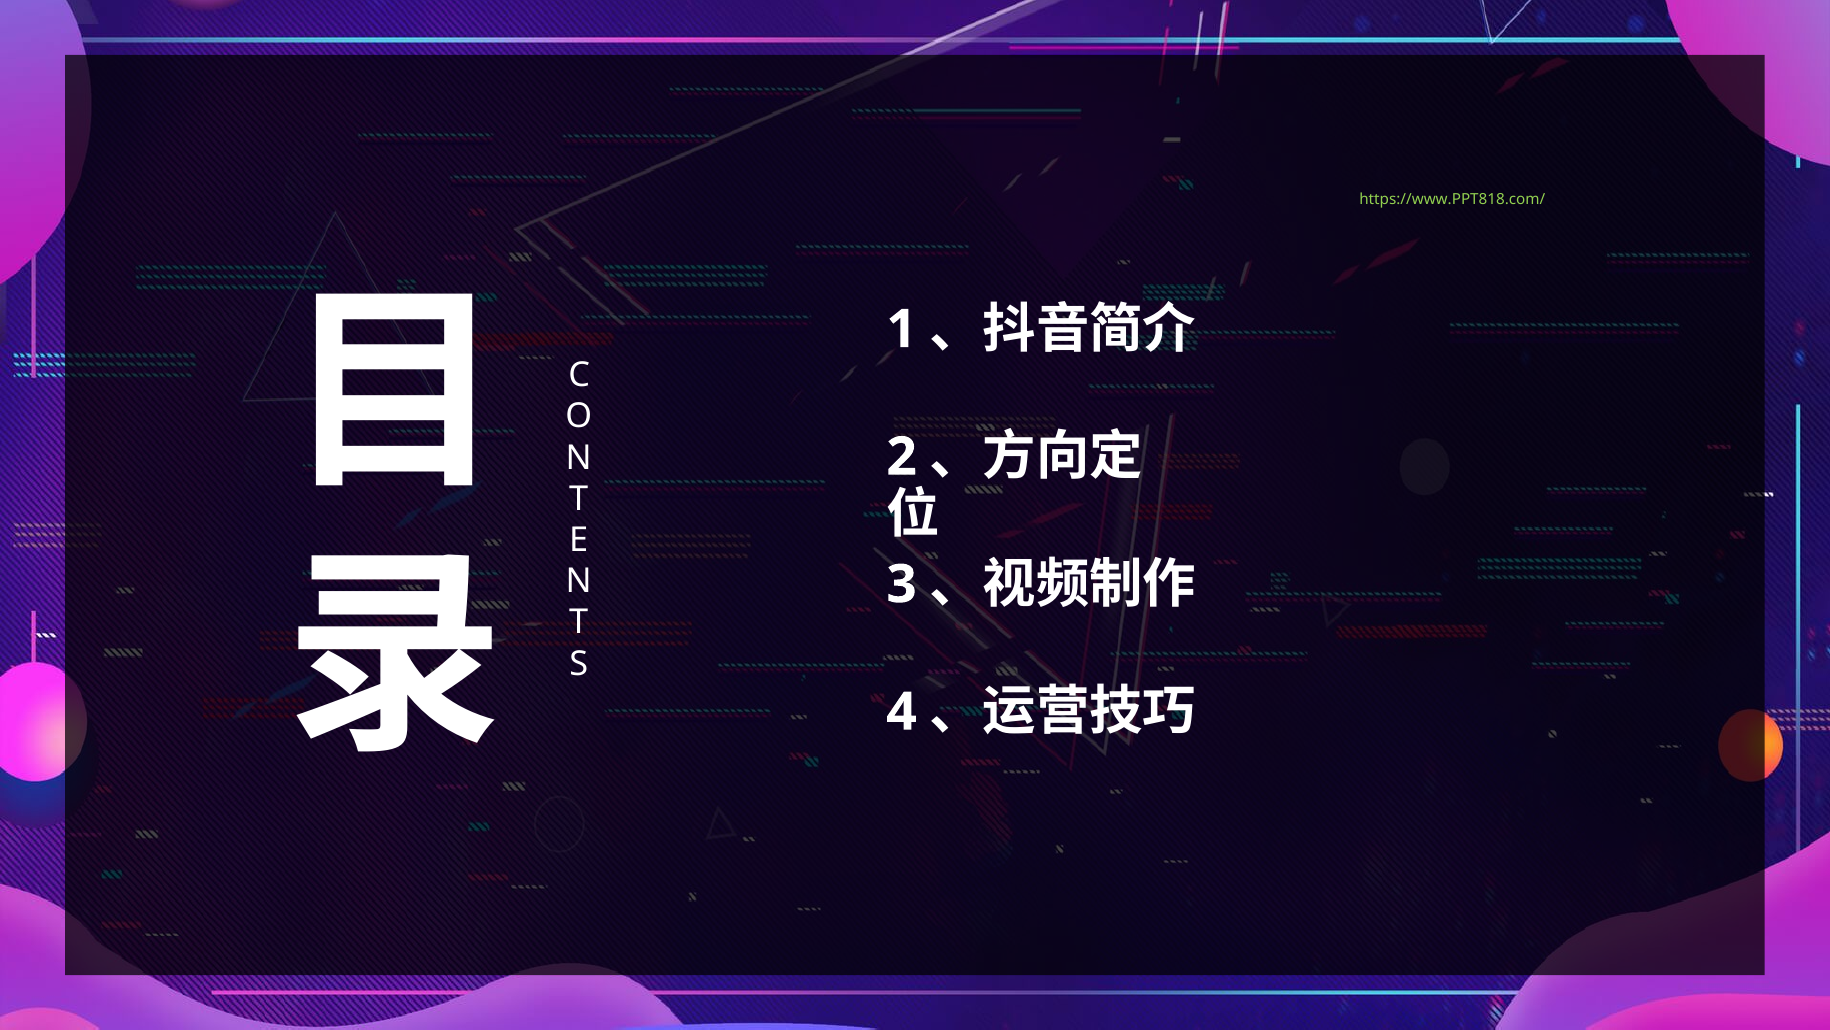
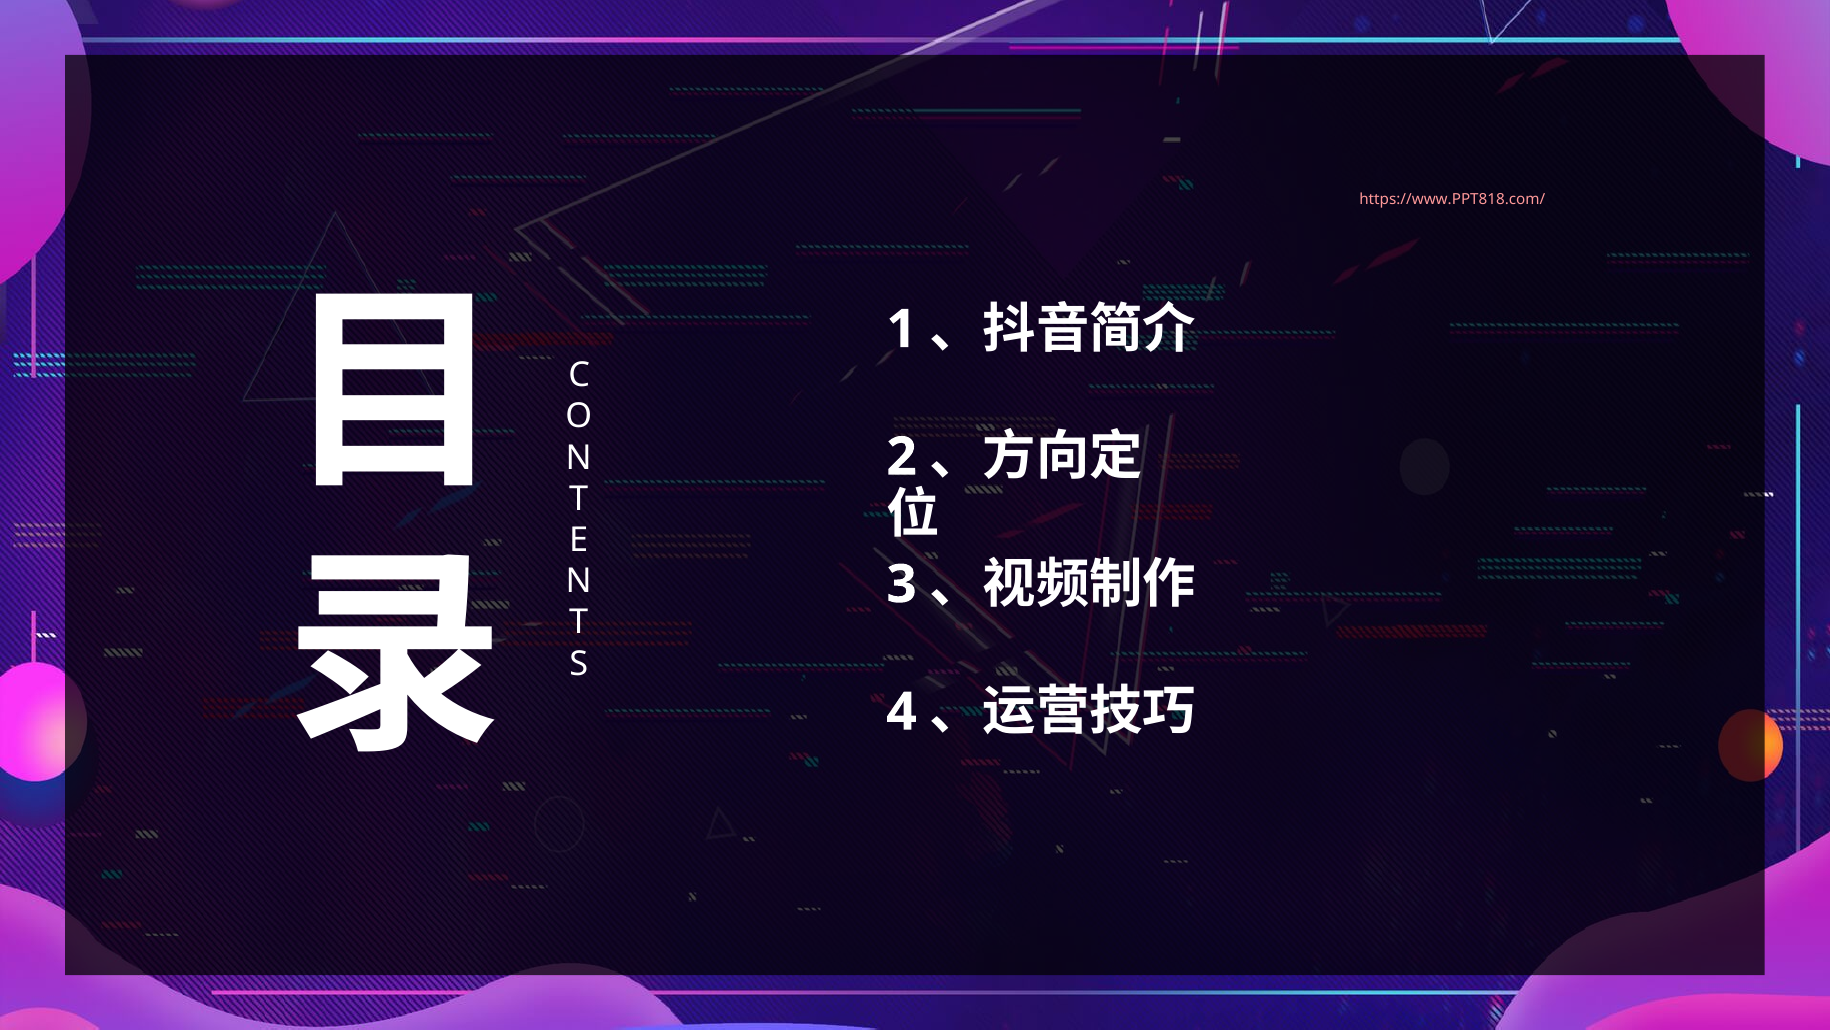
https://www.PPT818.com/ colour: light green -> pink
